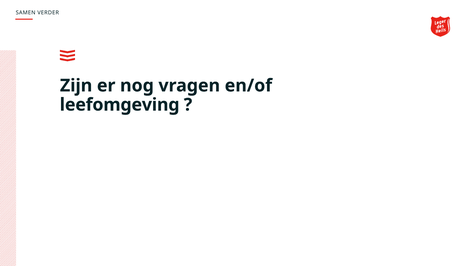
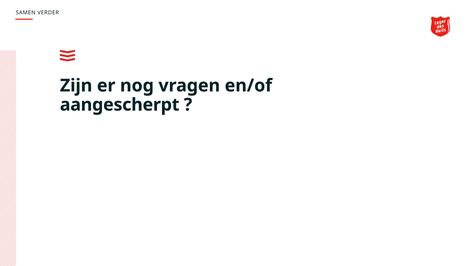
leefomgeving: leefomgeving -> aangescherpt
